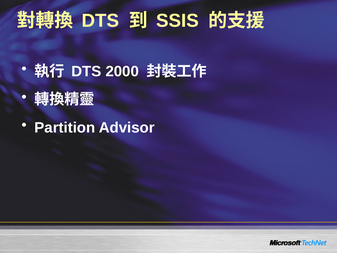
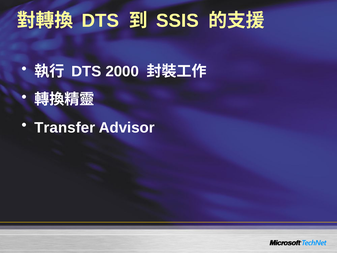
Partition: Partition -> Transfer
